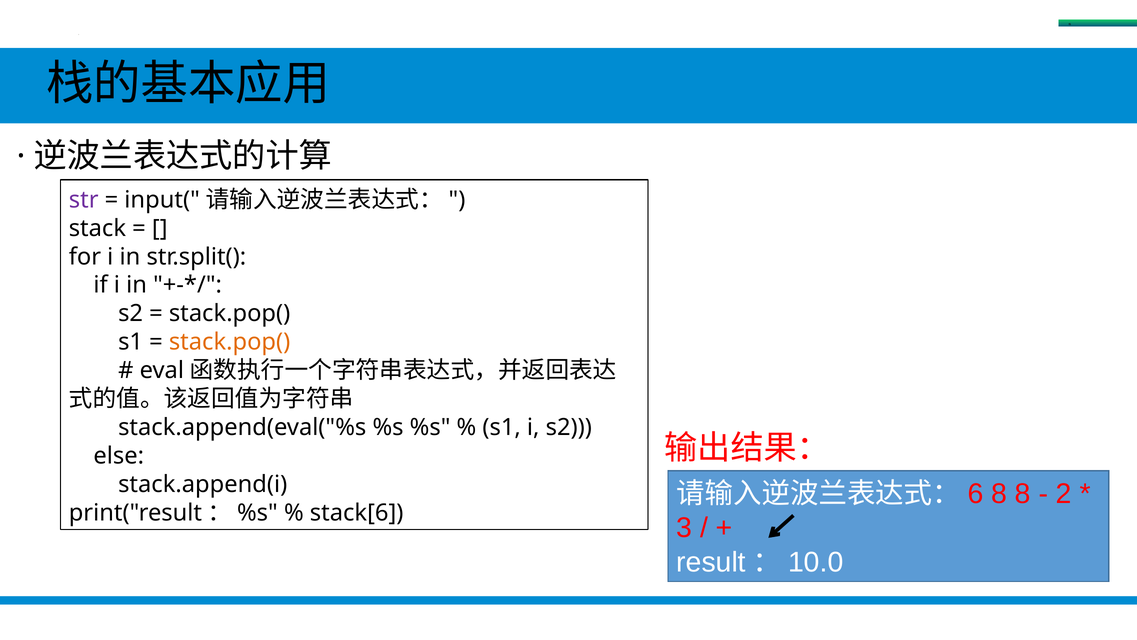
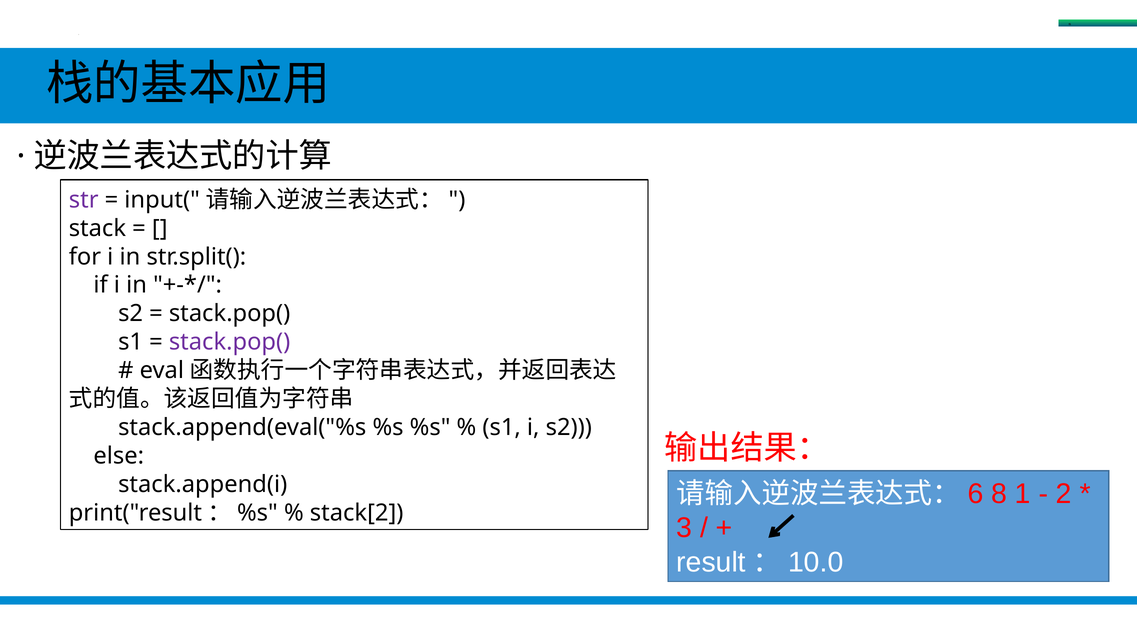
stack.pop( at (230, 342) colour: orange -> purple
8 8: 8 -> 1
stack[6: stack[6 -> stack[2
